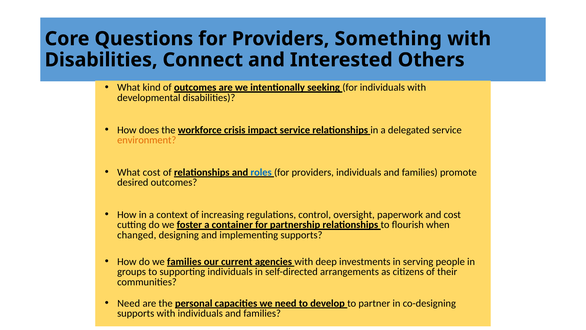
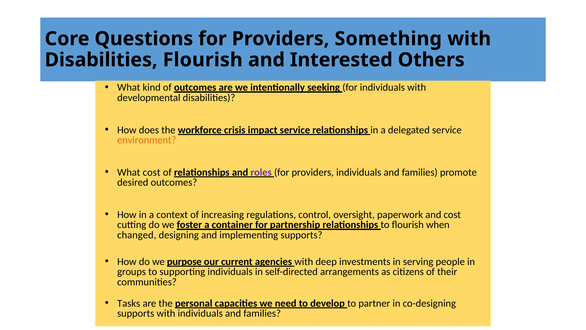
Disabilities Connect: Connect -> Flourish
roles colour: blue -> purple
we families: families -> purpose
Need at (129, 303): Need -> Tasks
